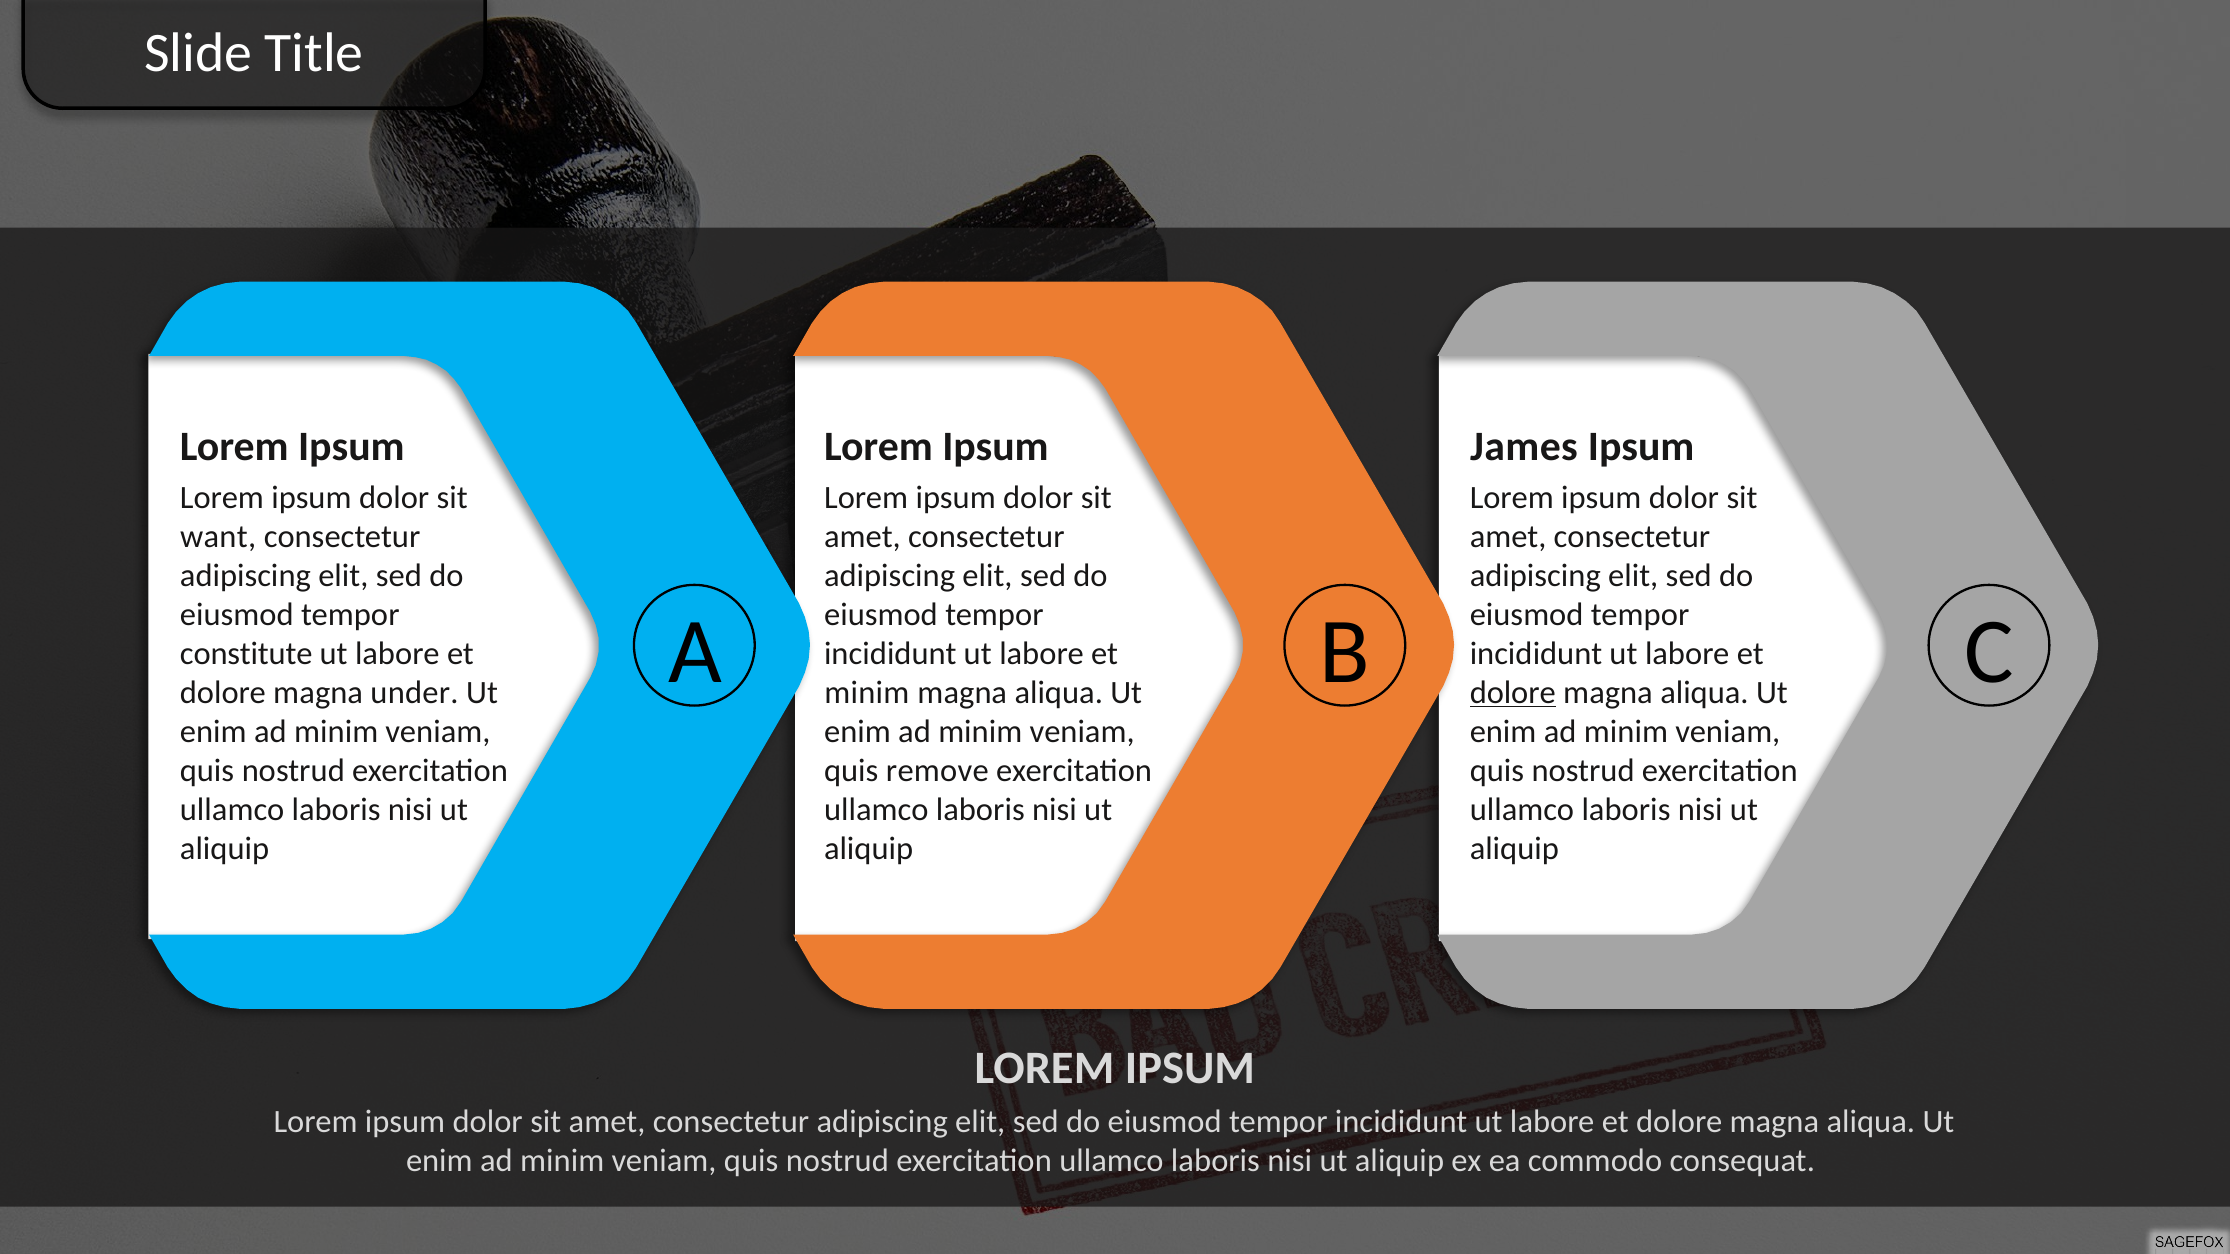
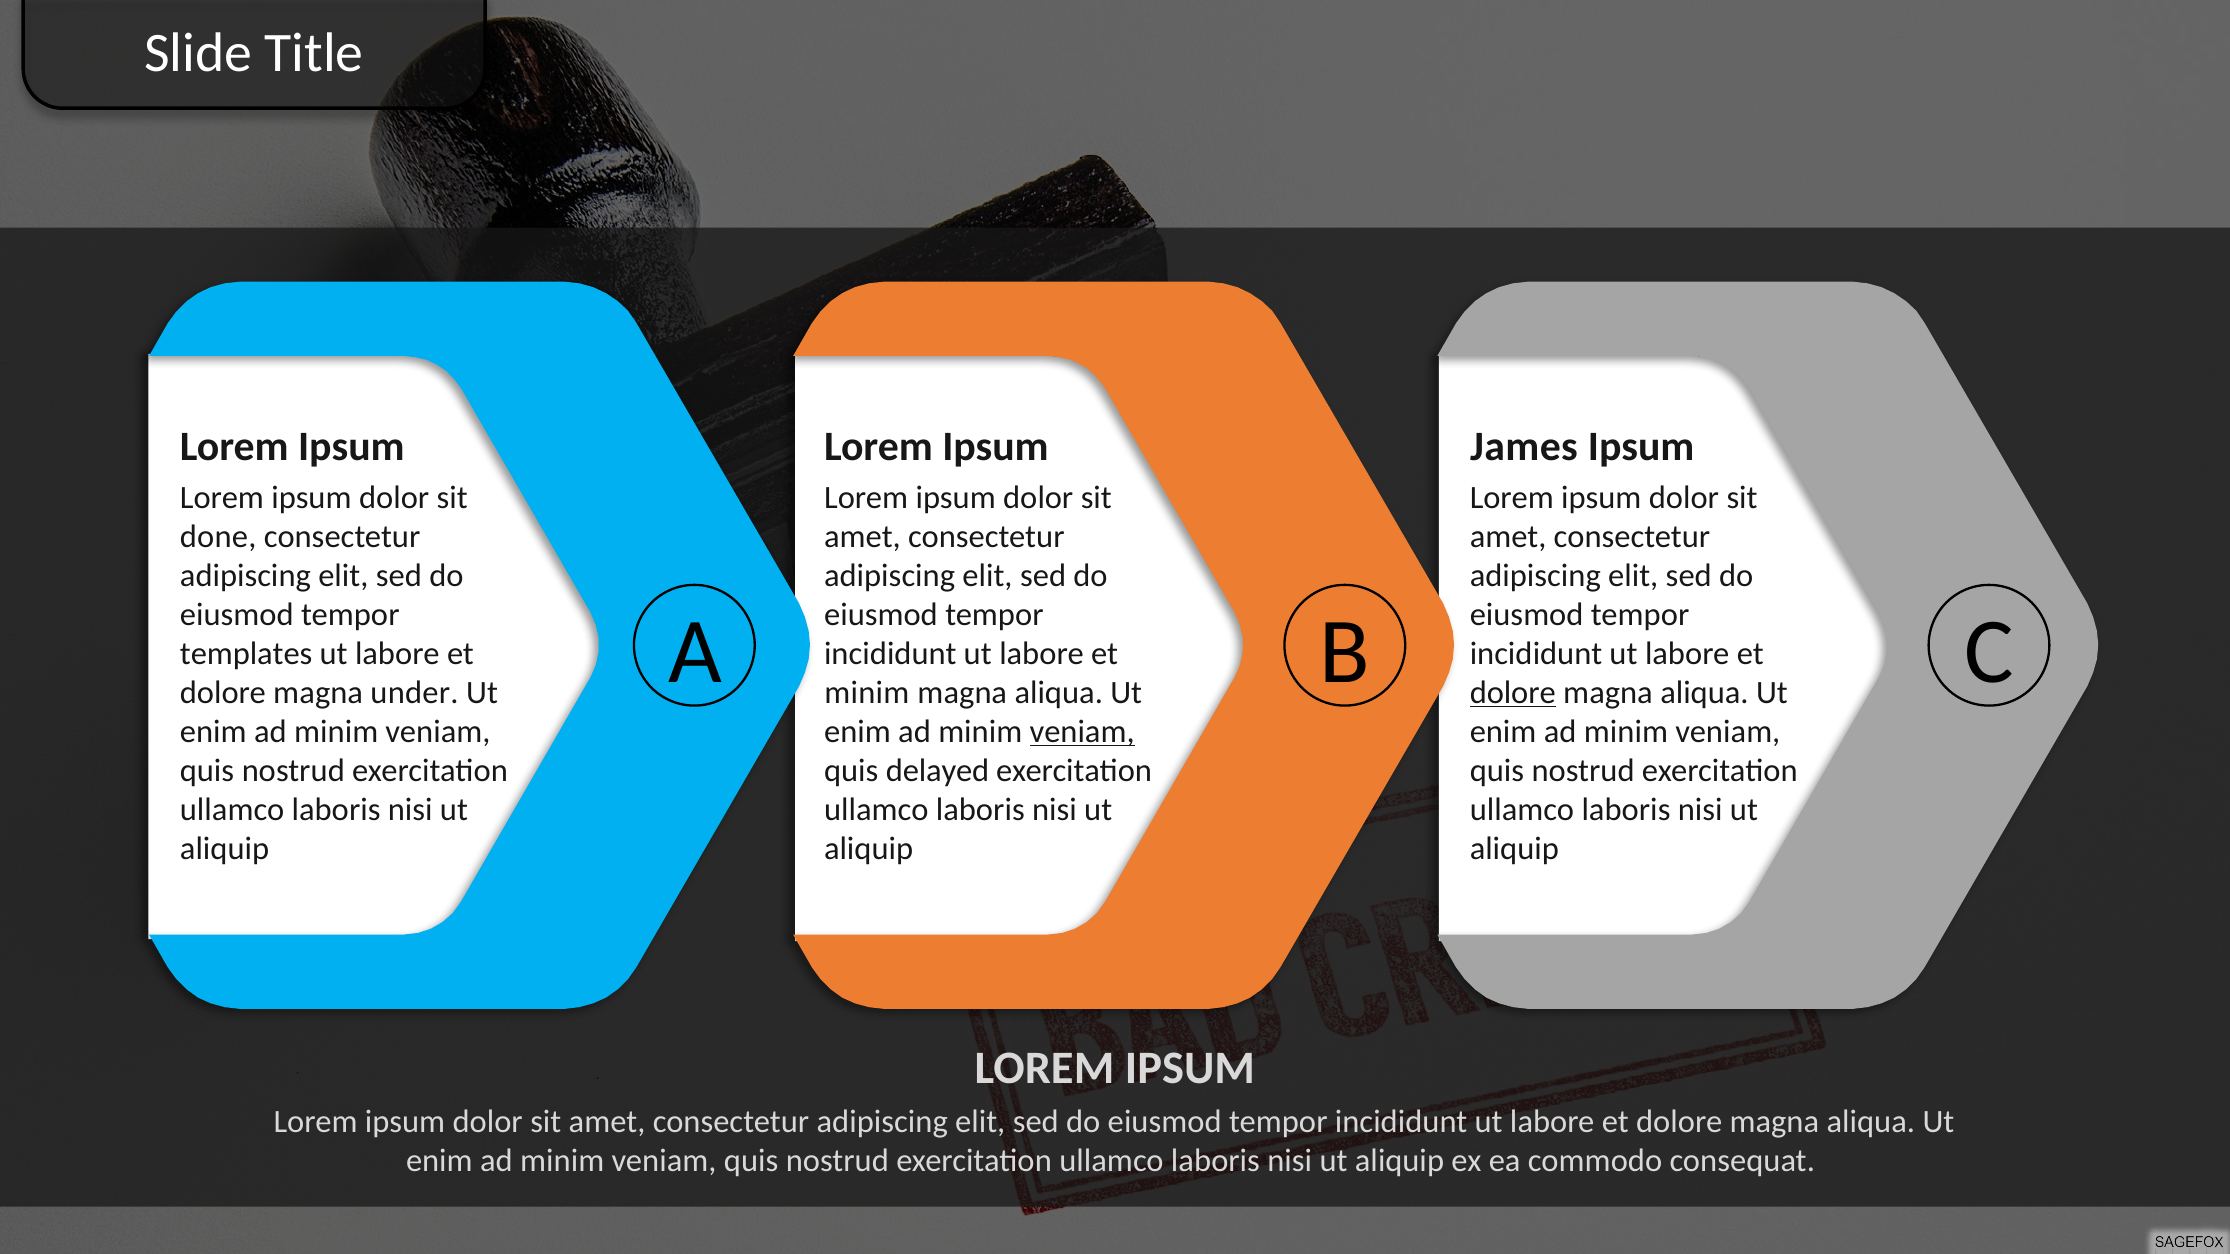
want: want -> done
constitute: constitute -> templates
veniam at (1082, 732) underline: none -> present
remove: remove -> delayed
